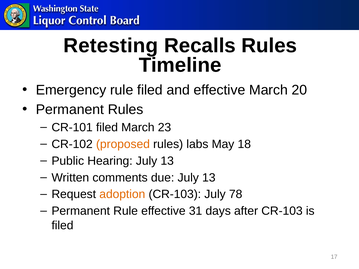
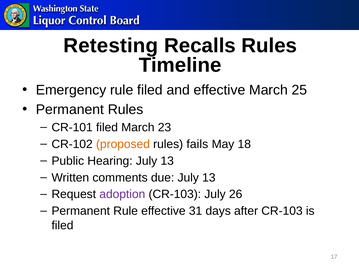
20: 20 -> 25
labs: labs -> fails
adoption colour: orange -> purple
78: 78 -> 26
